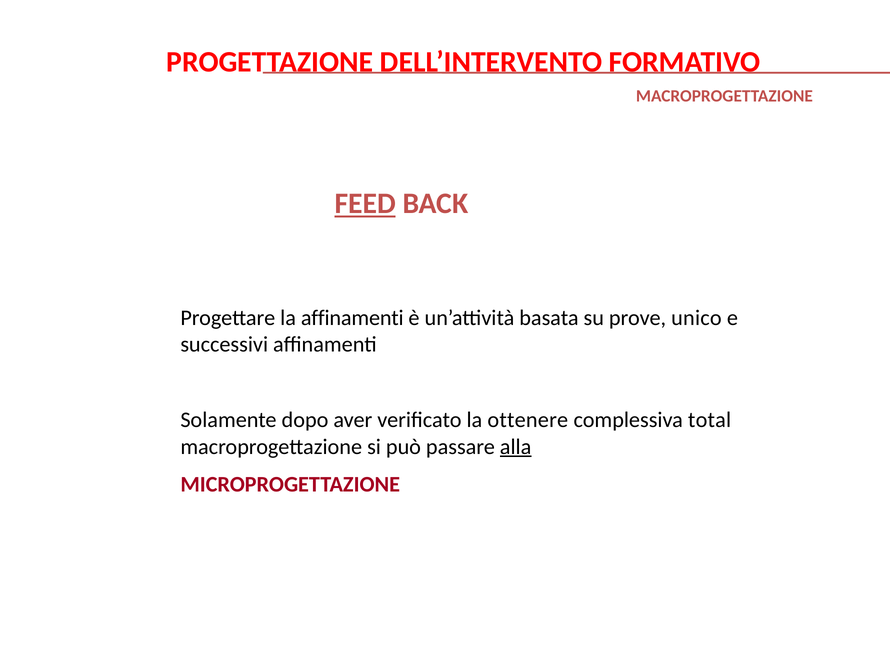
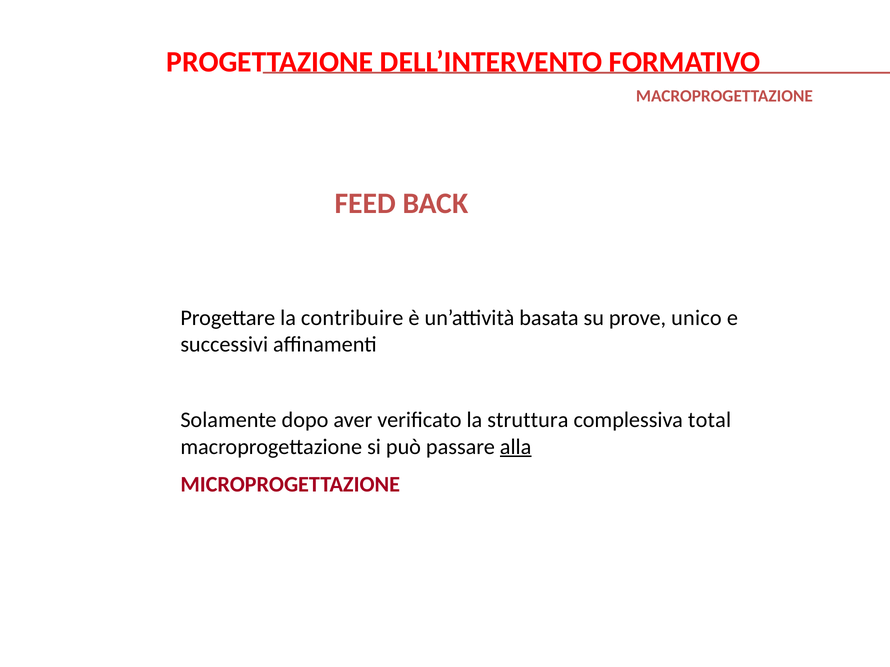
FEED underline: present -> none
la affinamenti: affinamenti -> contribuire
ottenere: ottenere -> struttura
